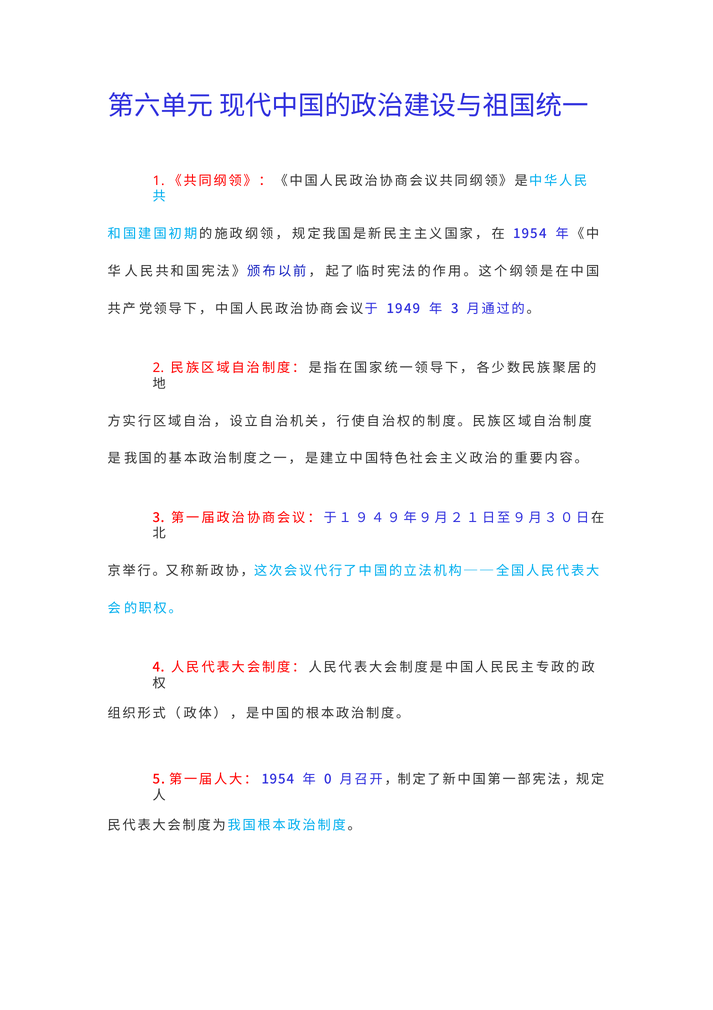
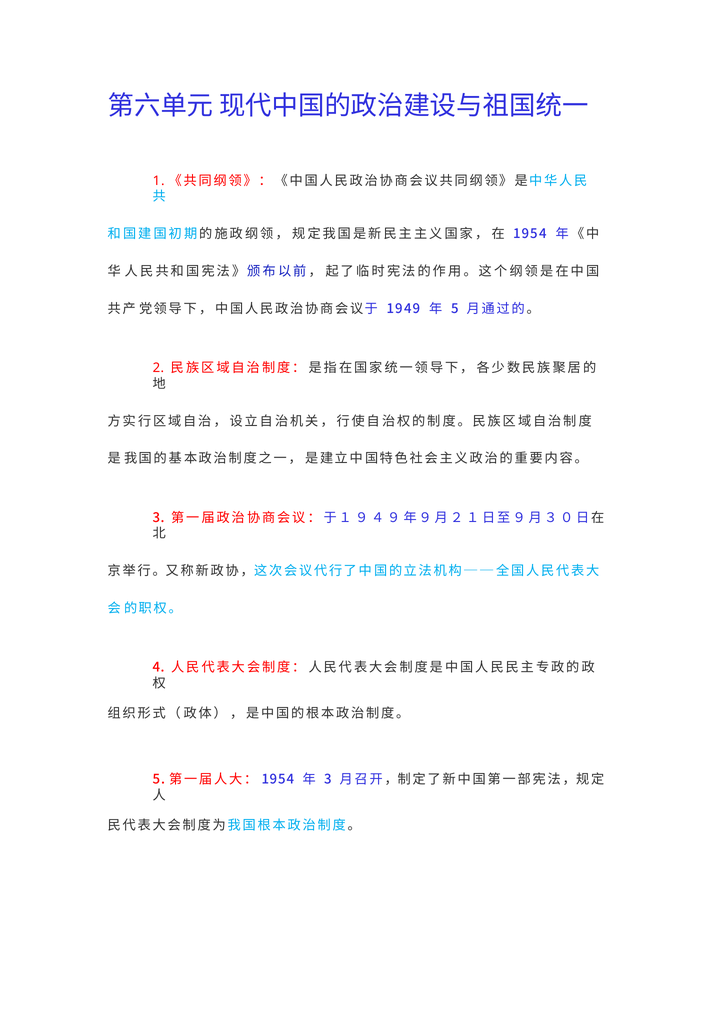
3 at (455, 308): 3 -> 5
0 at (328, 779): 0 -> 3
